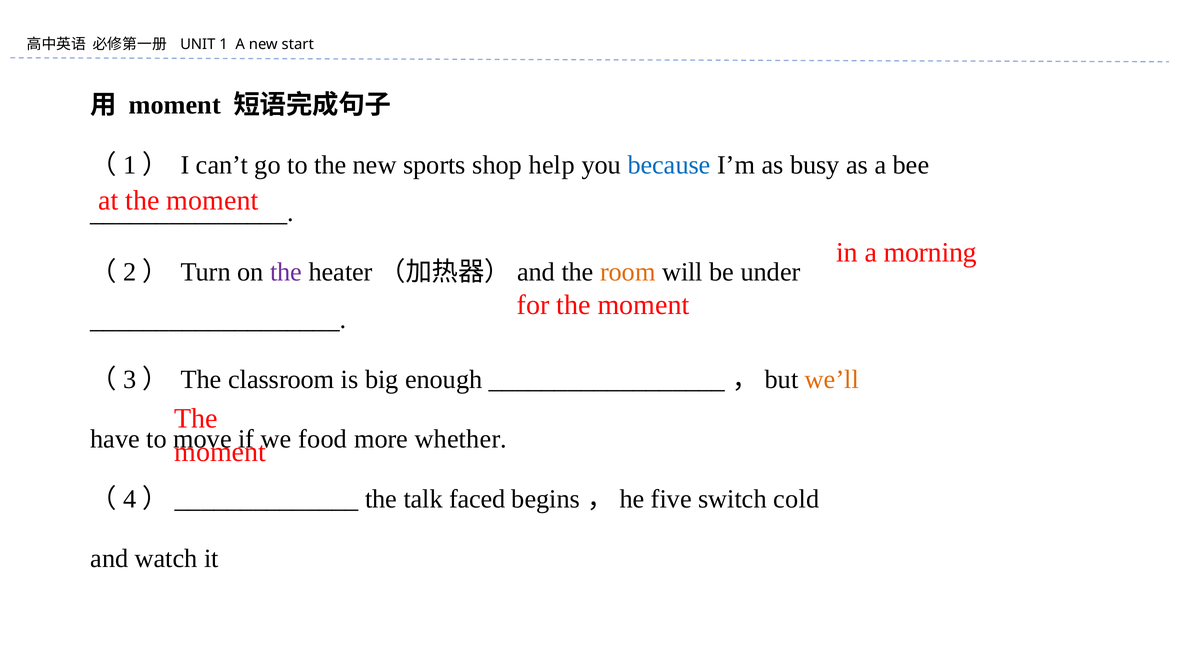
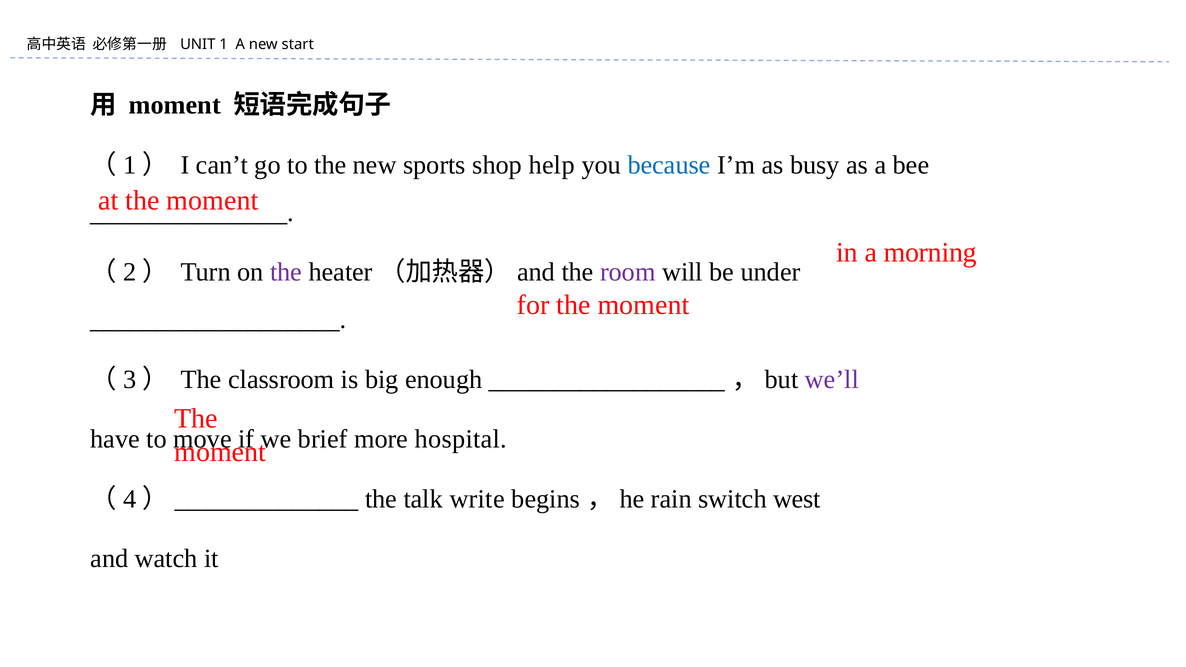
room colour: orange -> purple
we’ll colour: orange -> purple
food: food -> brief
whether: whether -> hospital
faced: faced -> write
five: five -> rain
cold: cold -> west
